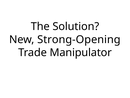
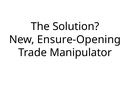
Strong-Opening: Strong-Opening -> Ensure-Opening
